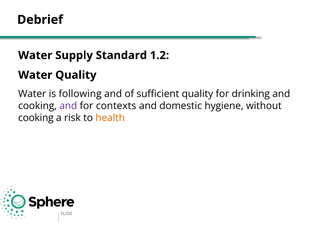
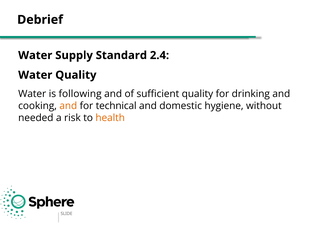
1.2: 1.2 -> 2.4
and at (68, 106) colour: purple -> orange
contexts: contexts -> technical
cooking at (36, 118): cooking -> needed
